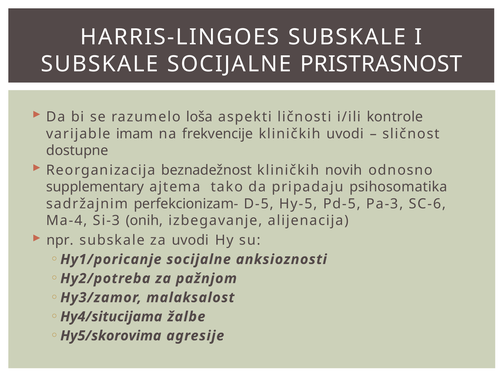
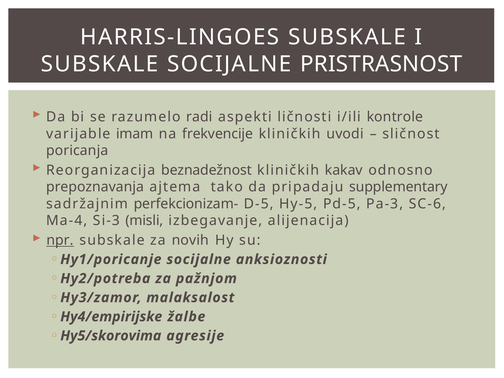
loša: loša -> radi
dostupne: dostupne -> poricanja
novih: novih -> kakav
supplementary: supplementary -> prepoznavanja
psihosomatika: psihosomatika -> supplementary
onih: onih -> misli
npr underline: none -> present
za uvodi: uvodi -> novih
Hy4/situcijama: Hy4/situcijama -> Hy4/empirijske
